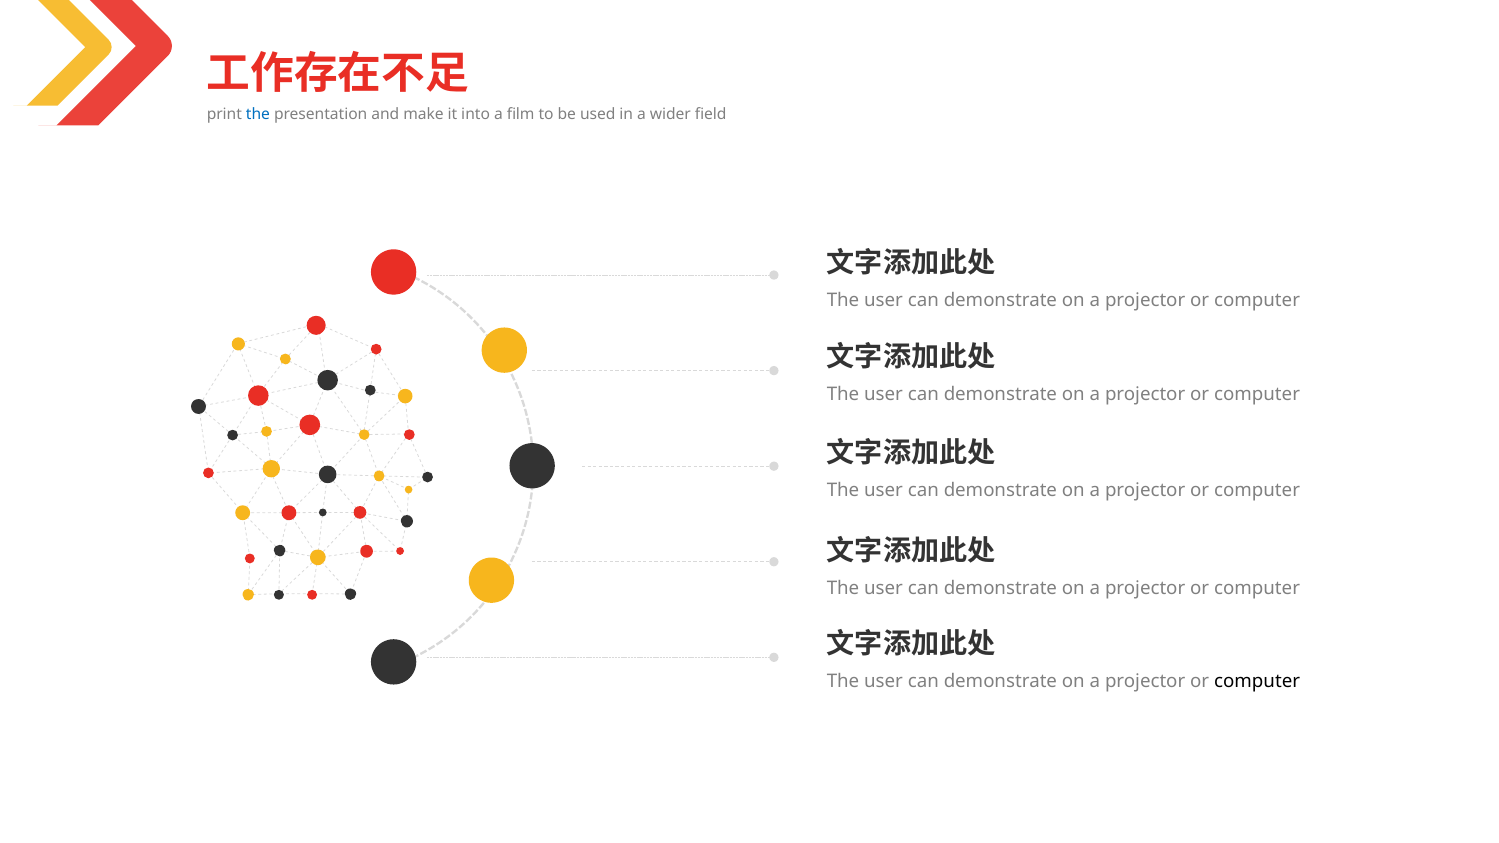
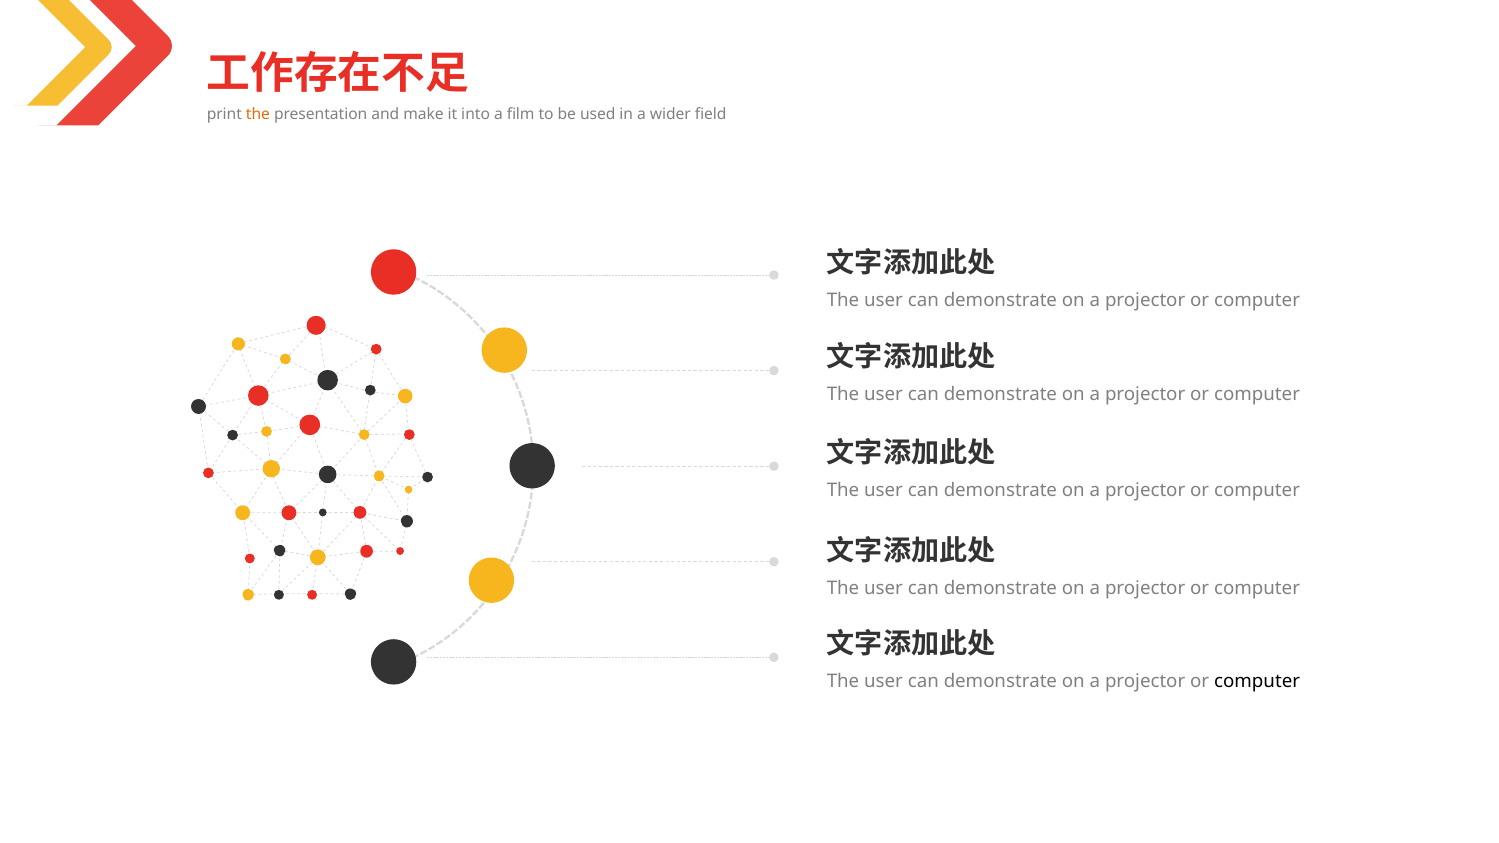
the at (258, 114) colour: blue -> orange
